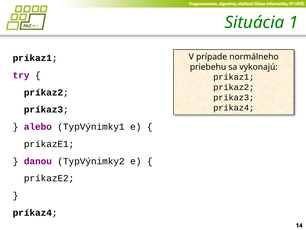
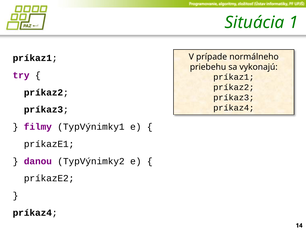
alebo: alebo -> filmy
